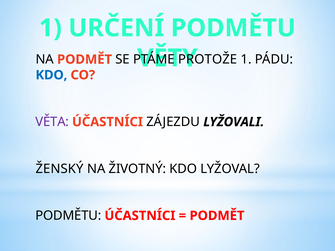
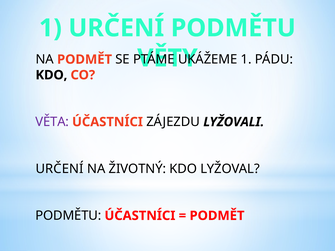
PROTOŽE: PROTOŽE -> UKÁŽEME
KDO at (51, 75) colour: blue -> black
ŽENSKÝ at (60, 169): ŽENSKÝ -> URČENÍ
